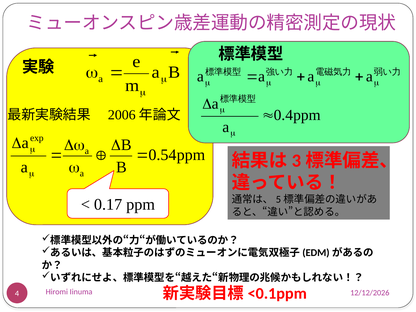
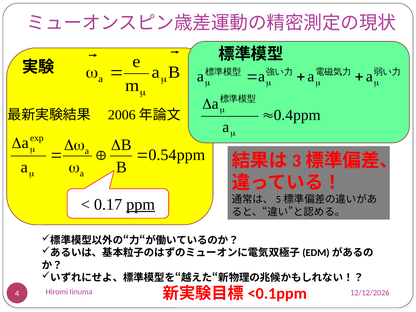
ppm at (141, 205) underline: none -> present
